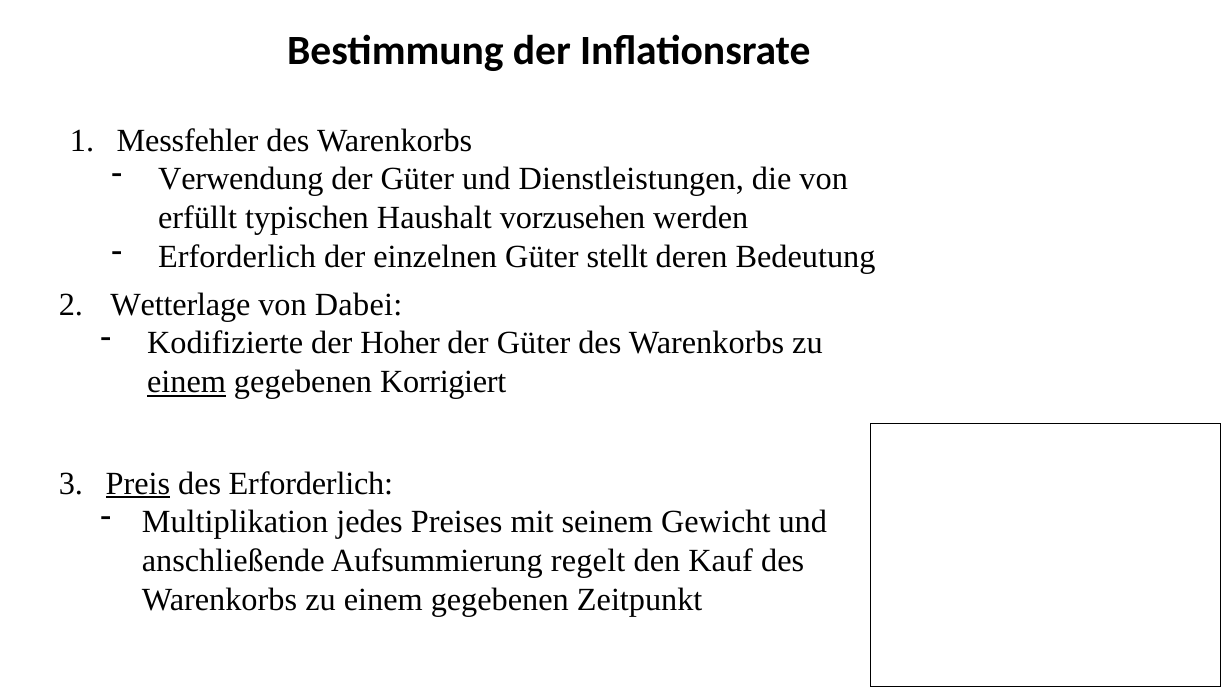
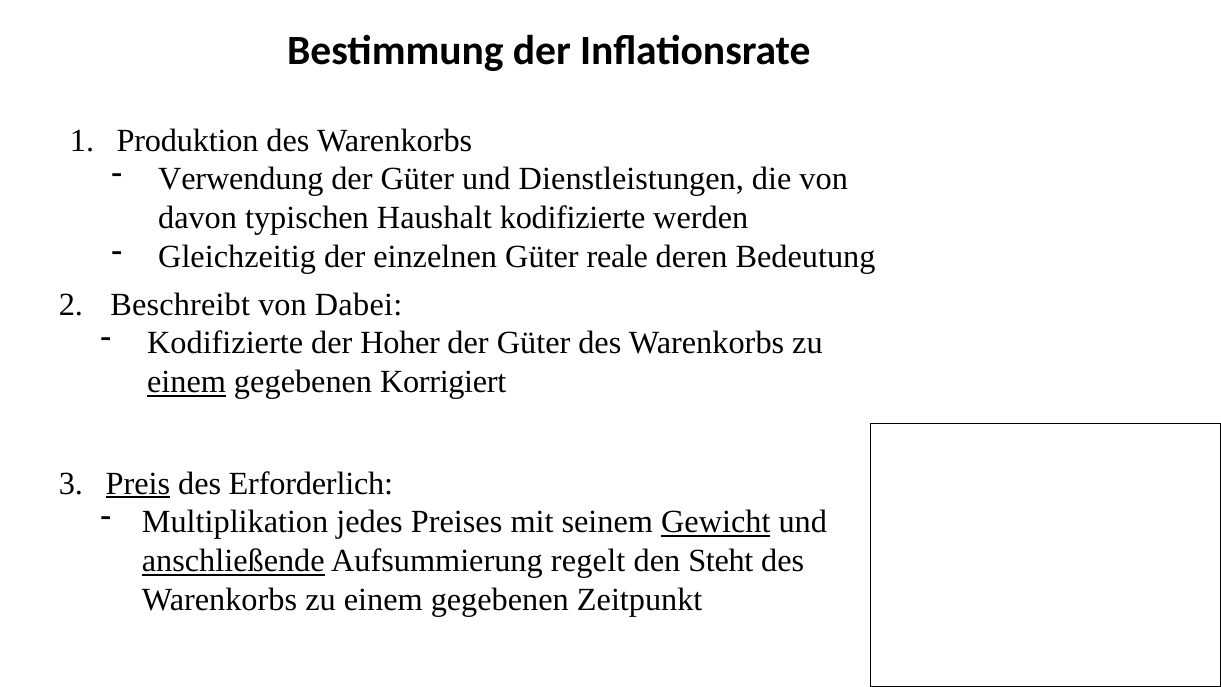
Messfehler: Messfehler -> Produktion
erfüllt: erfüllt -> davon
Haushalt vorzusehen: vorzusehen -> kodifizierte
Erforderlich at (237, 257): Erforderlich -> Gleichzeitig
stellt: stellt -> reale
Wetterlage: Wetterlage -> Beschreibt
Gewicht underline: none -> present
anschließende underline: none -> present
Kauf: Kauf -> Steht
